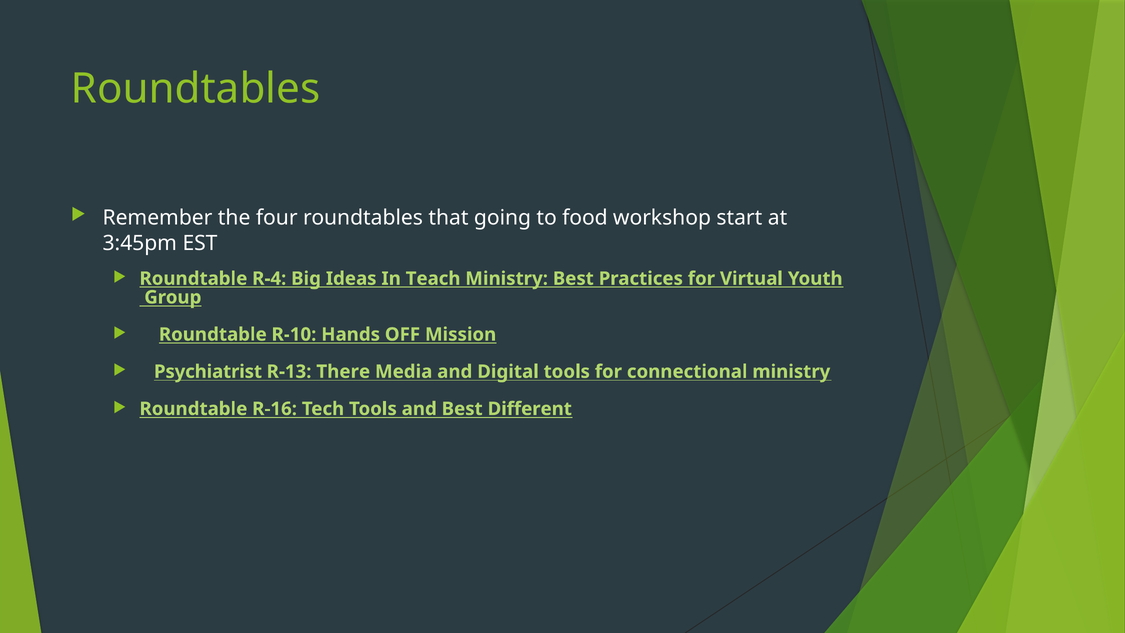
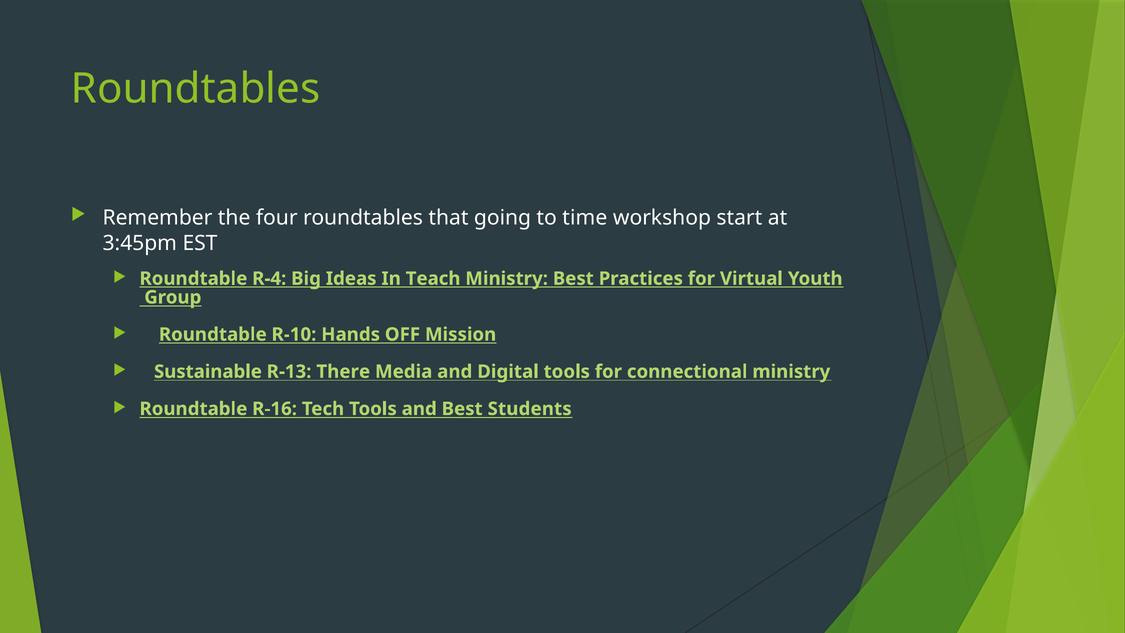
food: food -> time
Psychiatrist: Psychiatrist -> Sustainable
Different: Different -> Students
